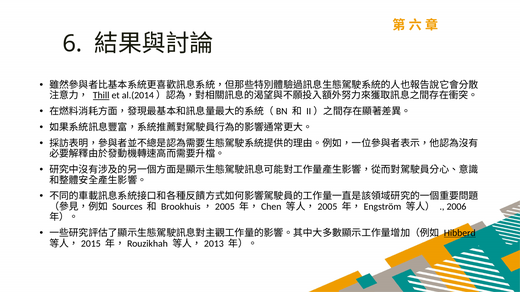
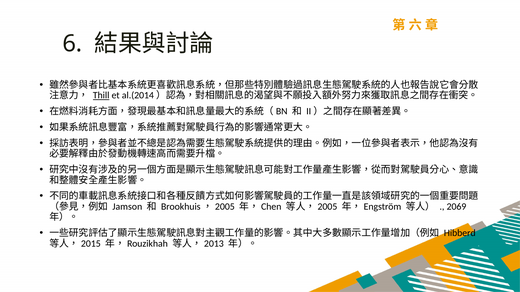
Sources: Sources -> Jamson
2006: 2006 -> 2069
Hibberd underline: present -> none
